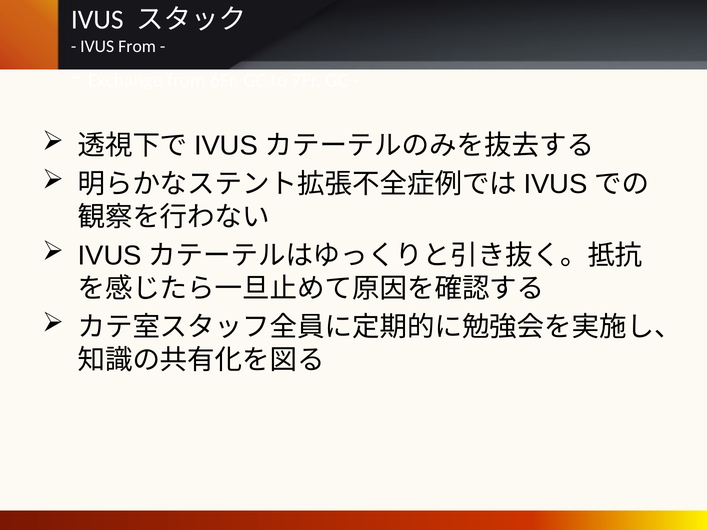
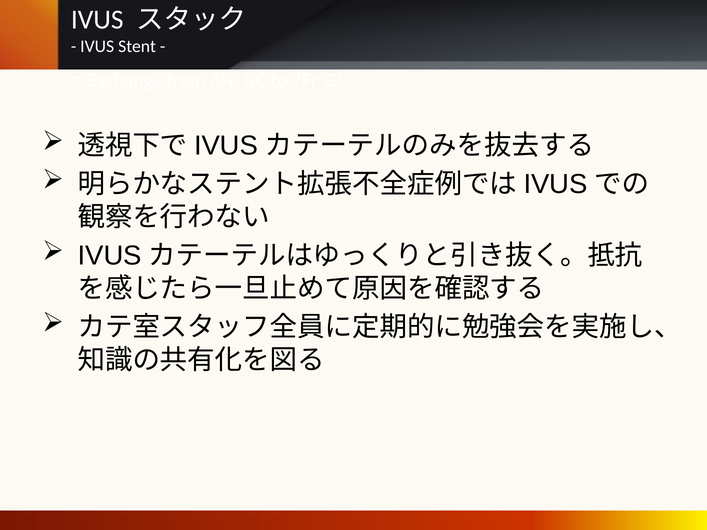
IVUS From: From -> Stent
